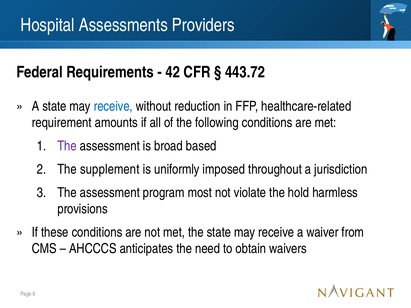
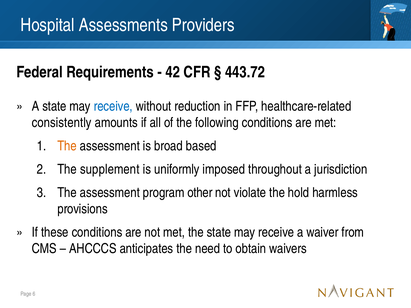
requirement: requirement -> consistently
The at (67, 146) colour: purple -> orange
most: most -> other
